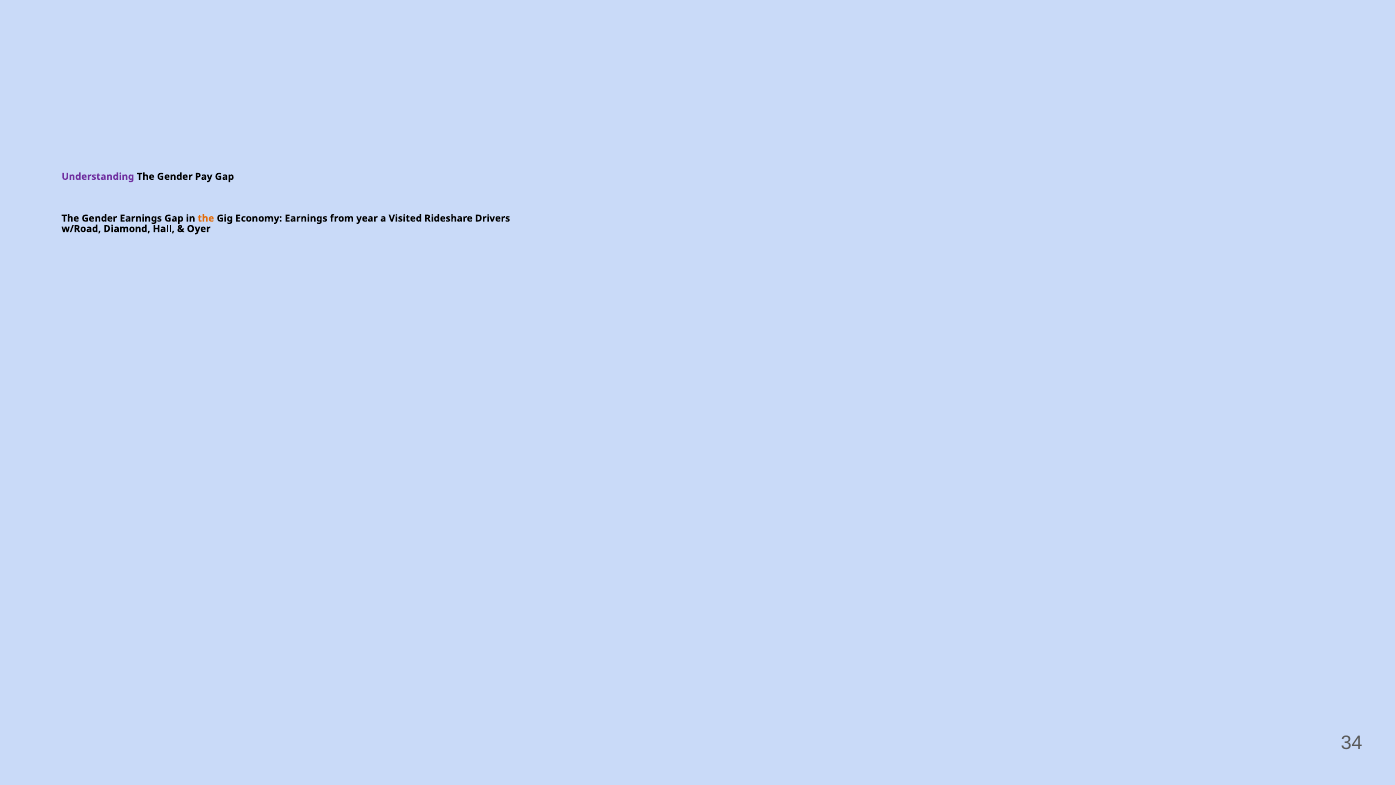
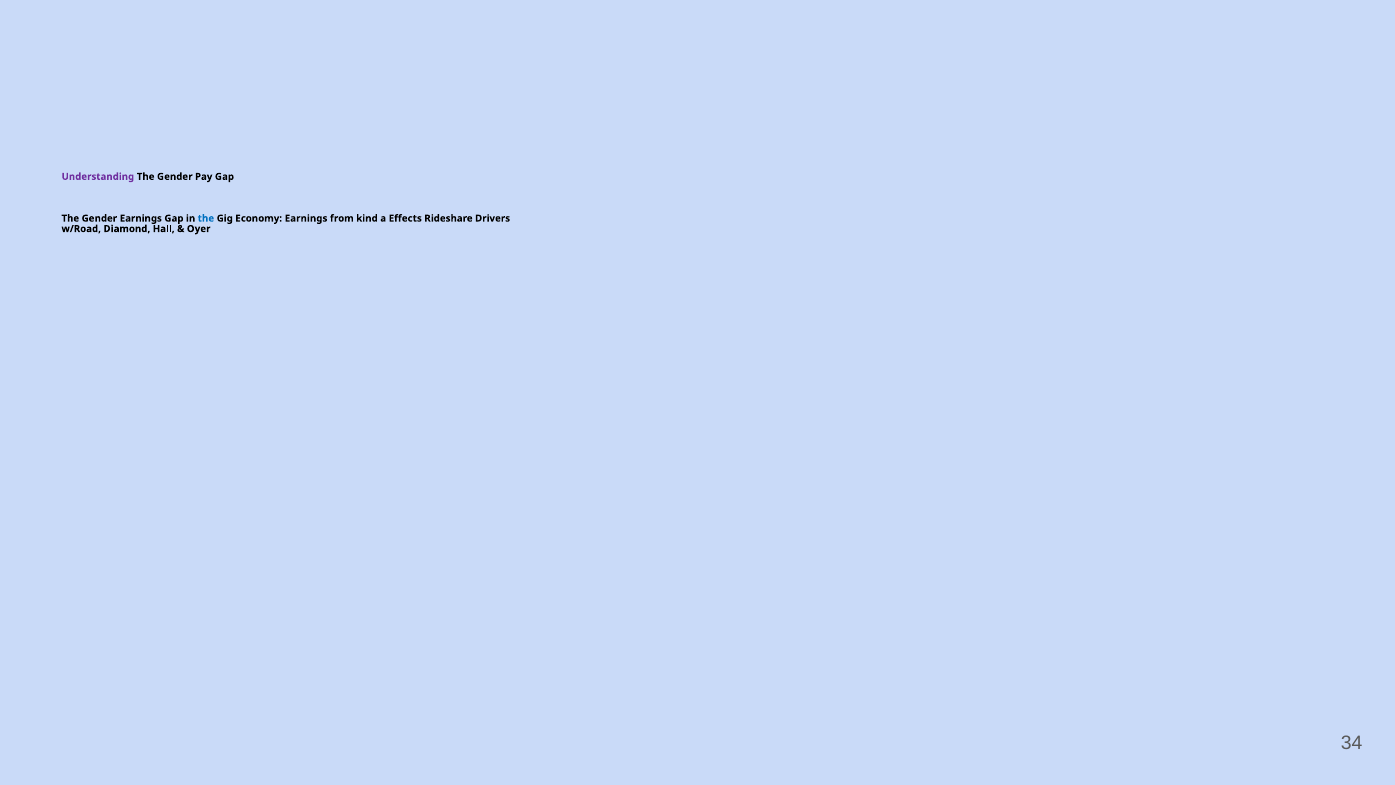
the at (206, 218) colour: orange -> blue
year: year -> kind
Visited: Visited -> Effects
